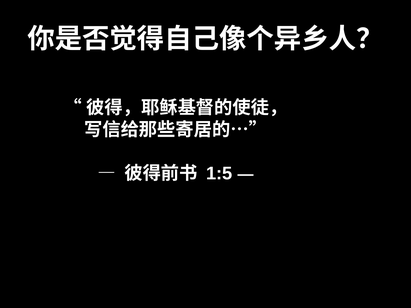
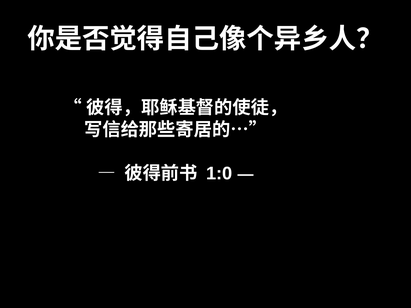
1:5: 1:5 -> 1:0
